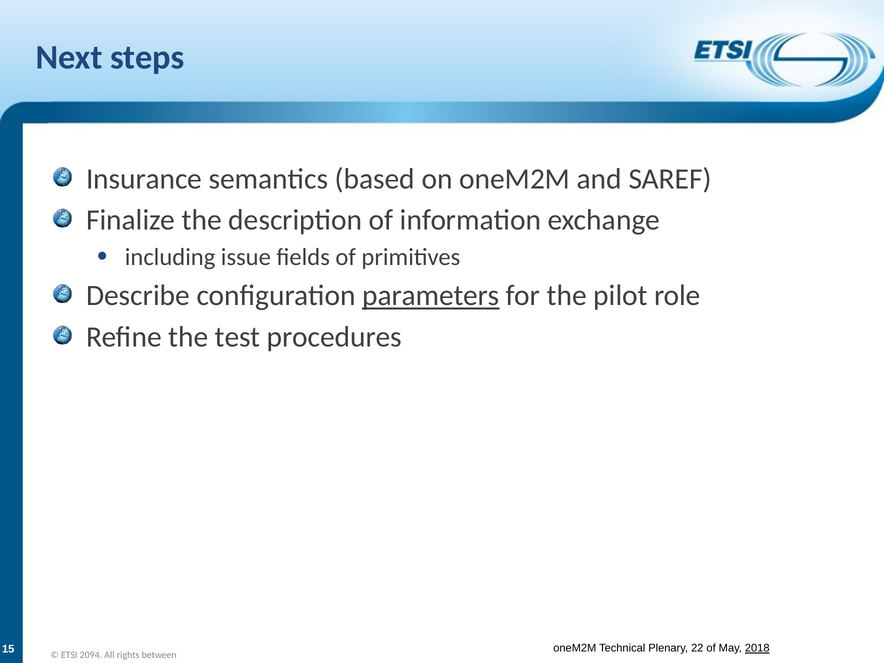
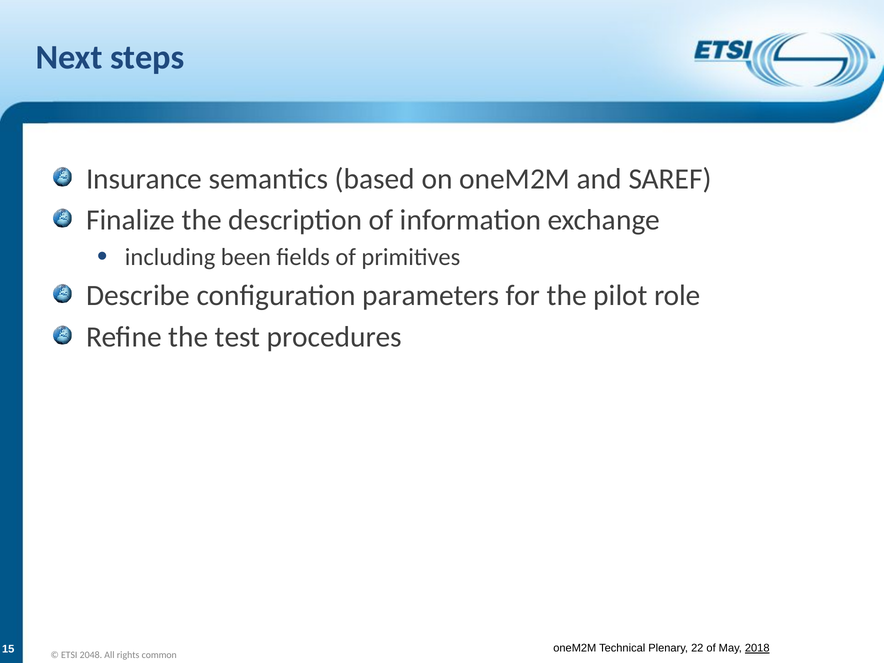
issue: issue -> been
parameters underline: present -> none
2094: 2094 -> 2048
between: between -> common
